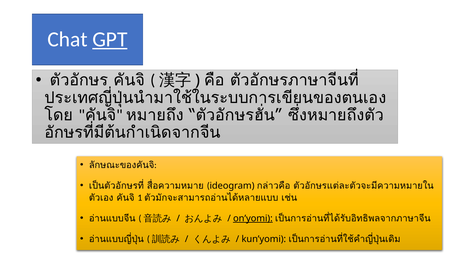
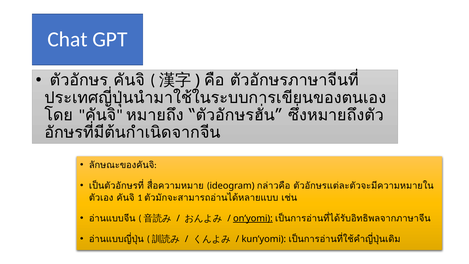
GPT underline: present -> none
